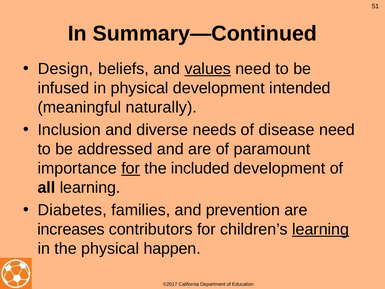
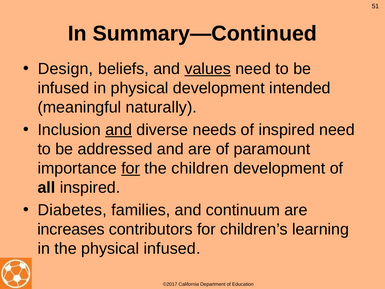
and at (119, 130) underline: none -> present
of disease: disease -> inspired
included: included -> children
all learning: learning -> inspired
prevention: prevention -> continuum
learning at (321, 229) underline: present -> none
physical happen: happen -> infused
